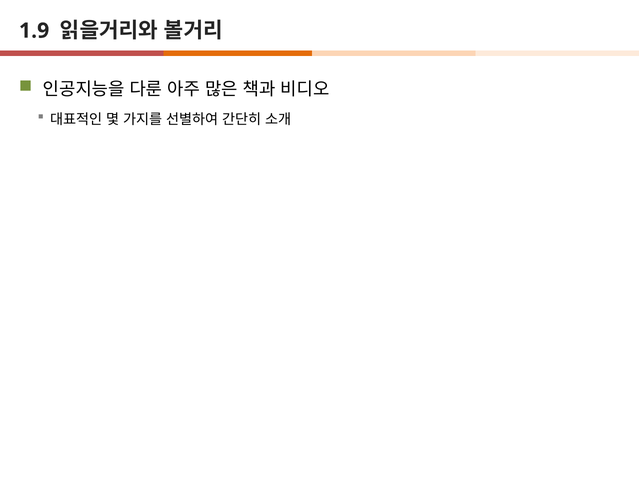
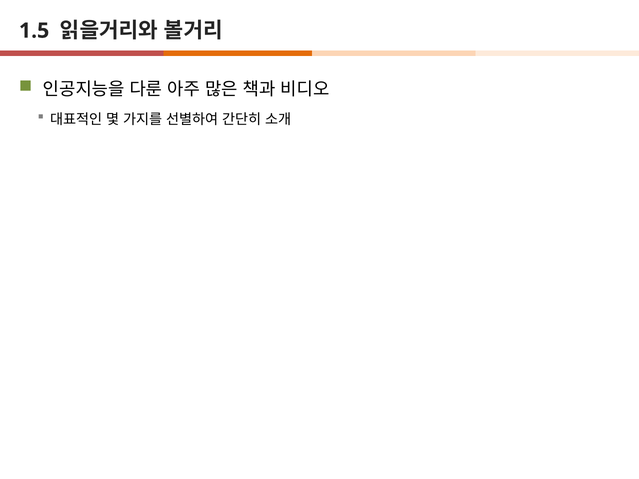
1.9: 1.9 -> 1.5
